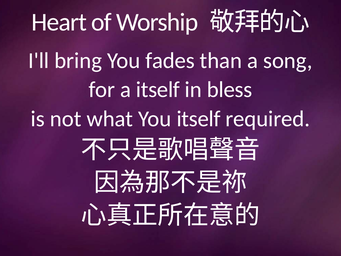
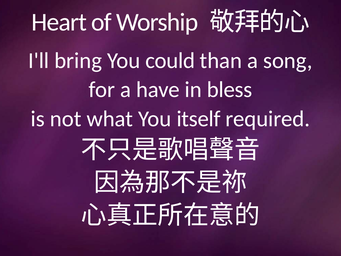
fades: fades -> could
a itself: itself -> have
